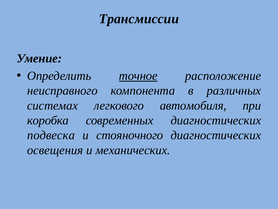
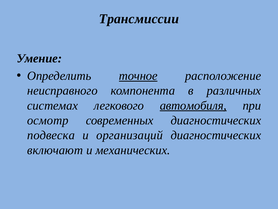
автомобиля underline: none -> present
коробка: коробка -> осмотр
стояночного: стояночного -> организаций
освещения: освещения -> включают
